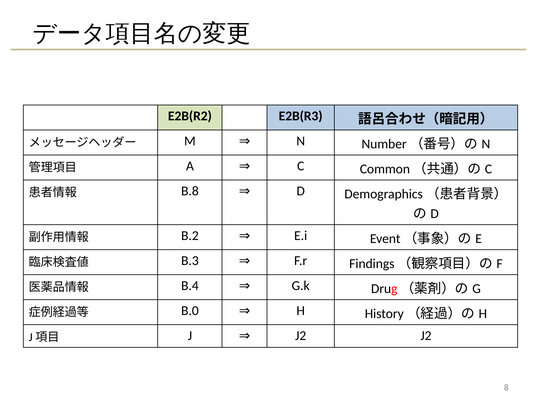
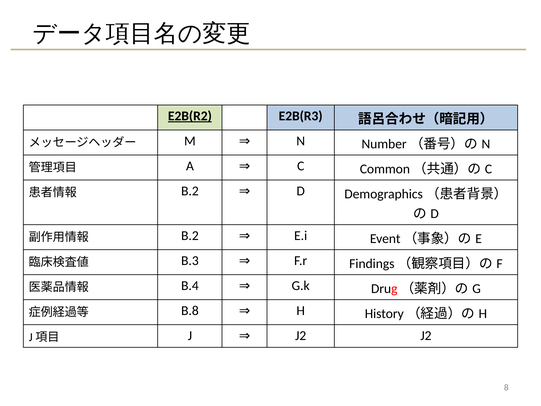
E2B(R2 underline: none -> present
B.8 at (190, 191): B.8 -> B.2
B.0: B.0 -> B.8
